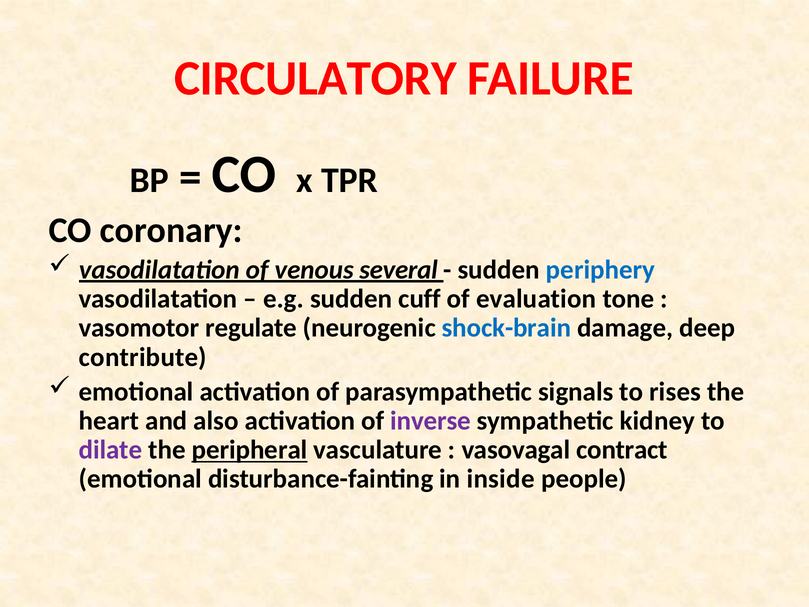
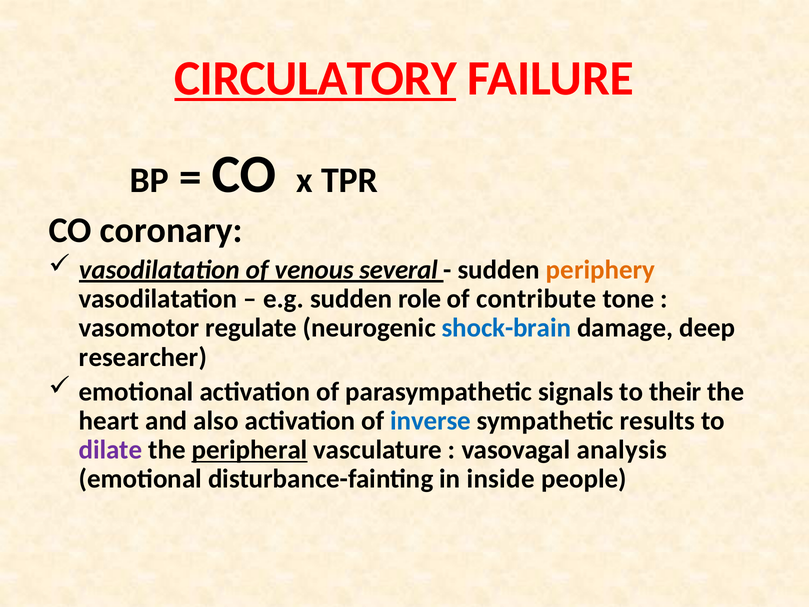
CIRCULATORY underline: none -> present
periphery colour: blue -> orange
cuff: cuff -> role
evaluation: evaluation -> contribute
contribute: contribute -> researcher
rises: rises -> their
inverse colour: purple -> blue
kidney: kidney -> results
contract: contract -> analysis
